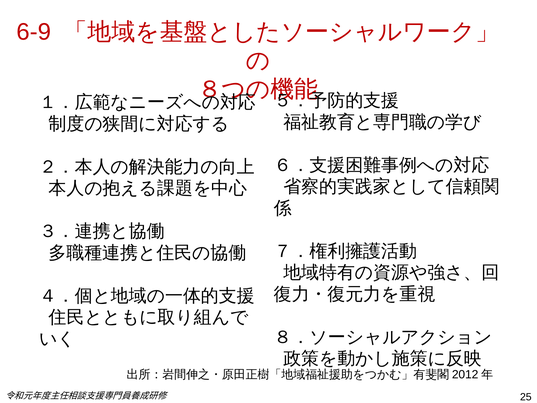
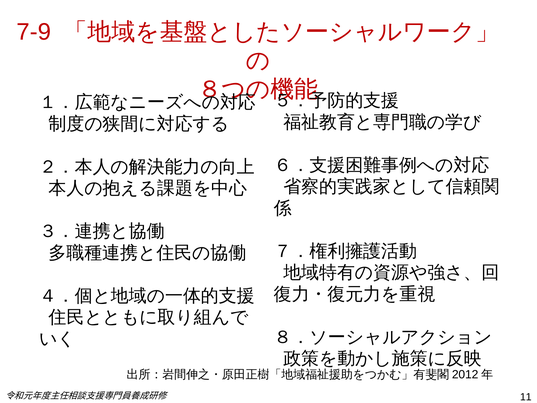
6-9: 6-9 -> 7-9
25: 25 -> 11
